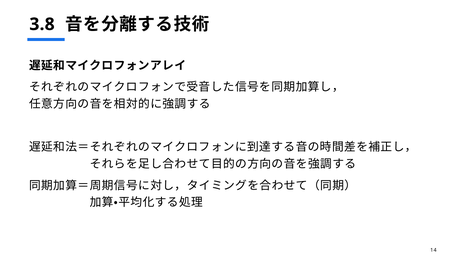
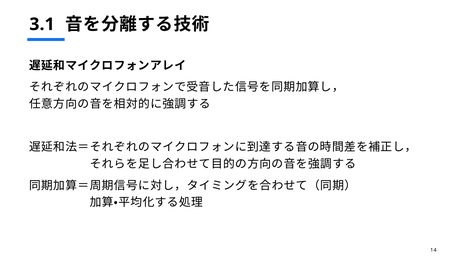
3.8: 3.8 -> 3.1
